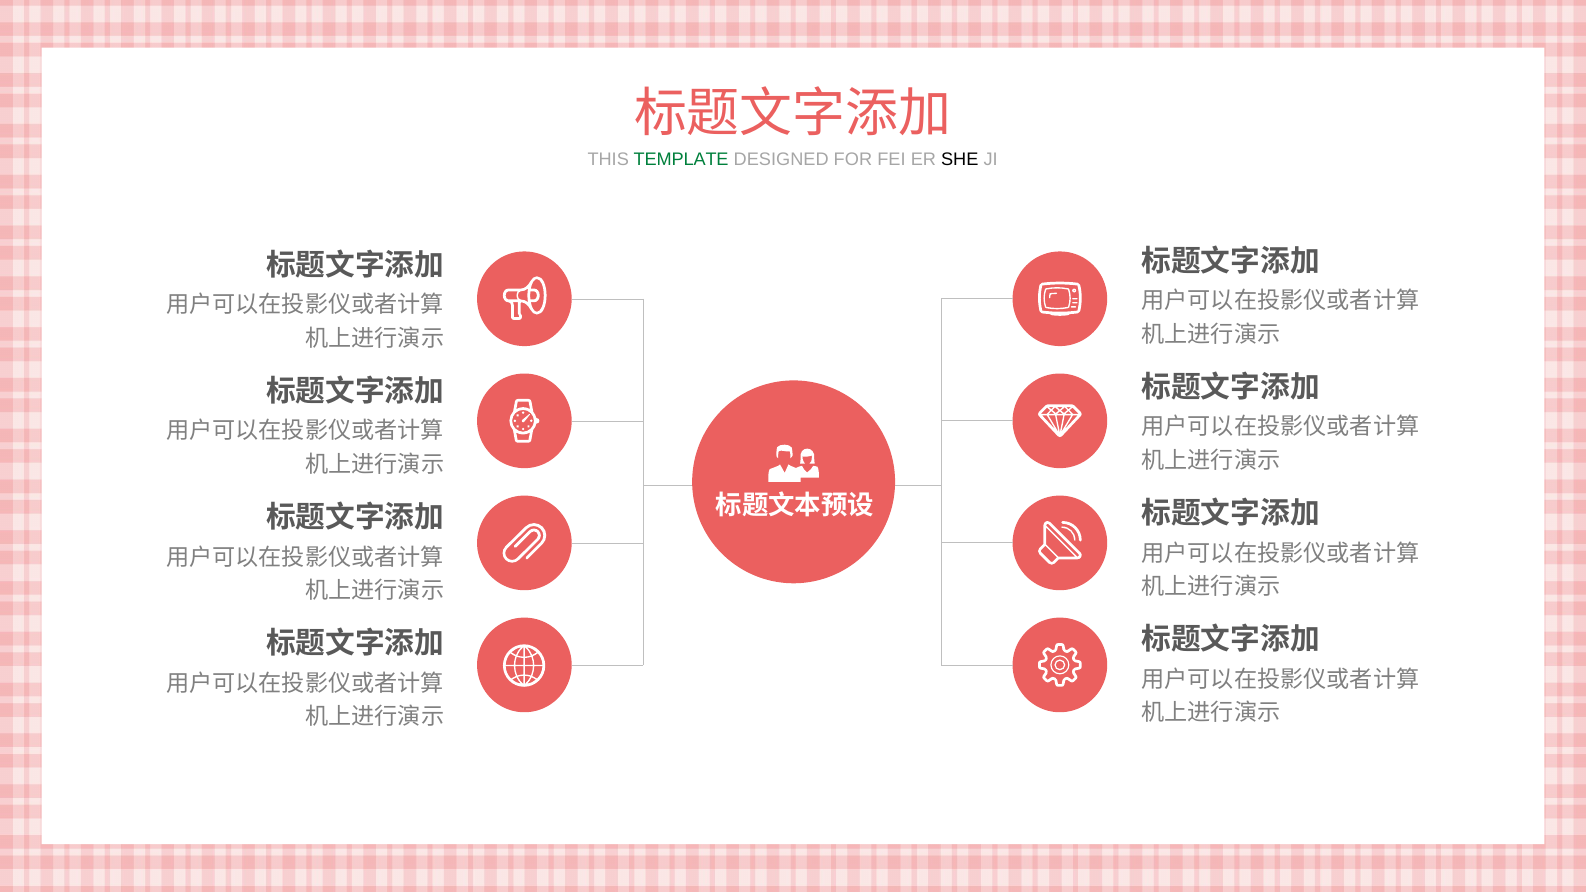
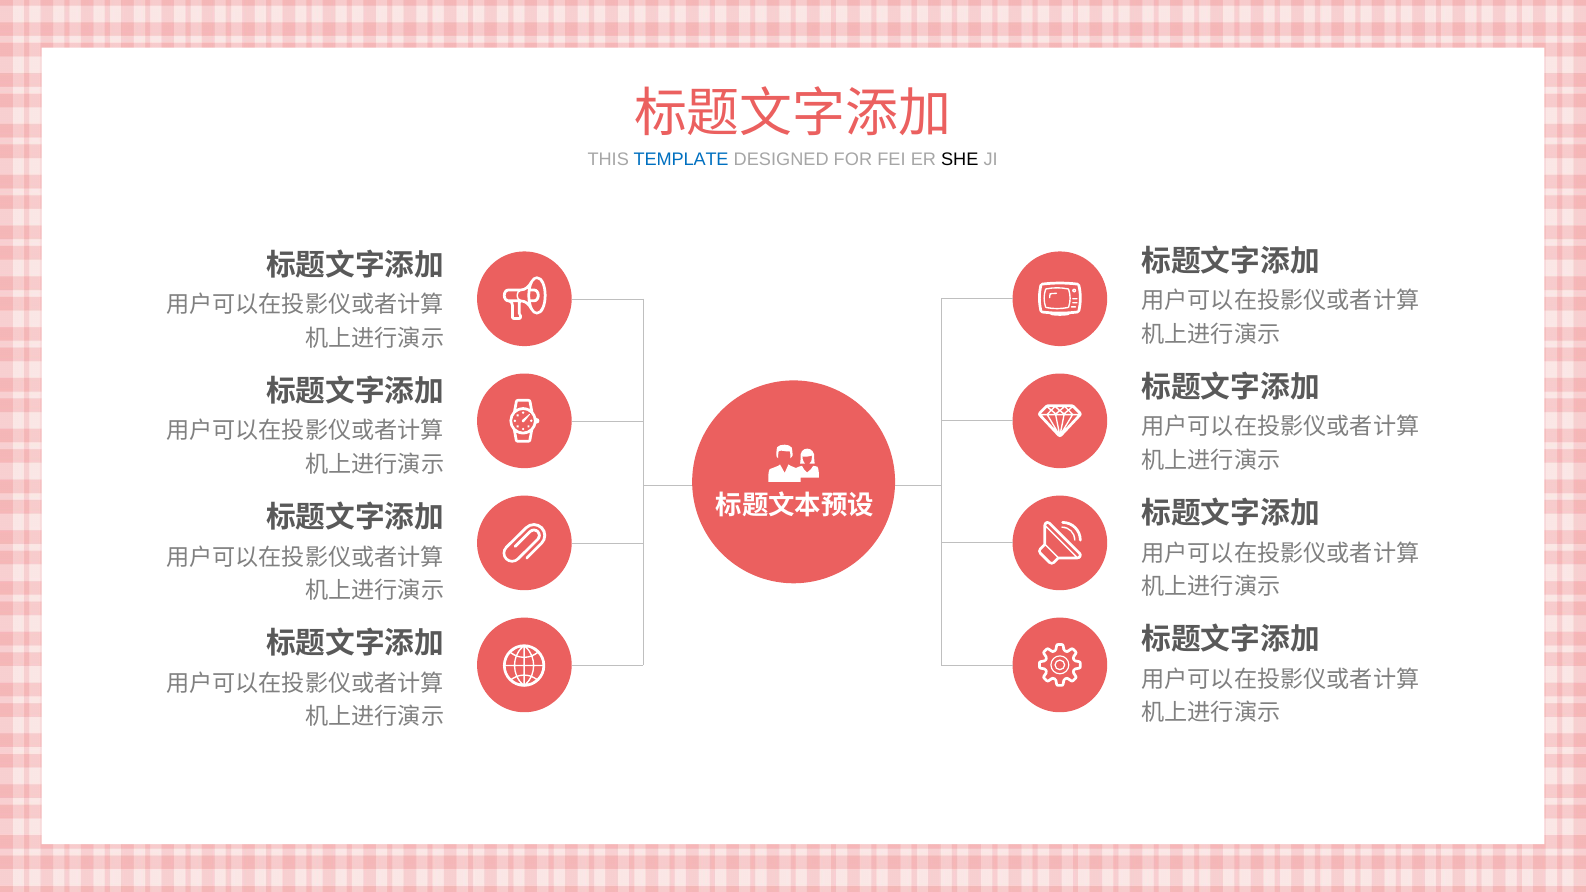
TEMPLATE colour: green -> blue
